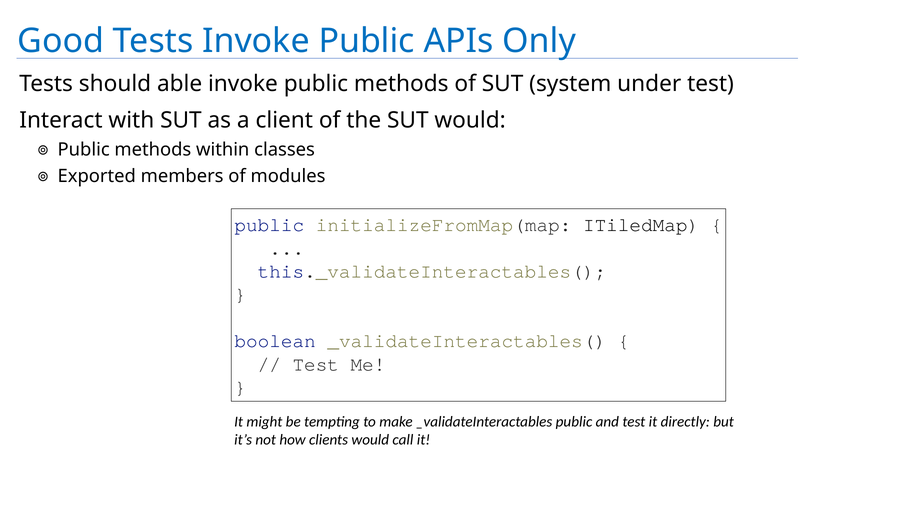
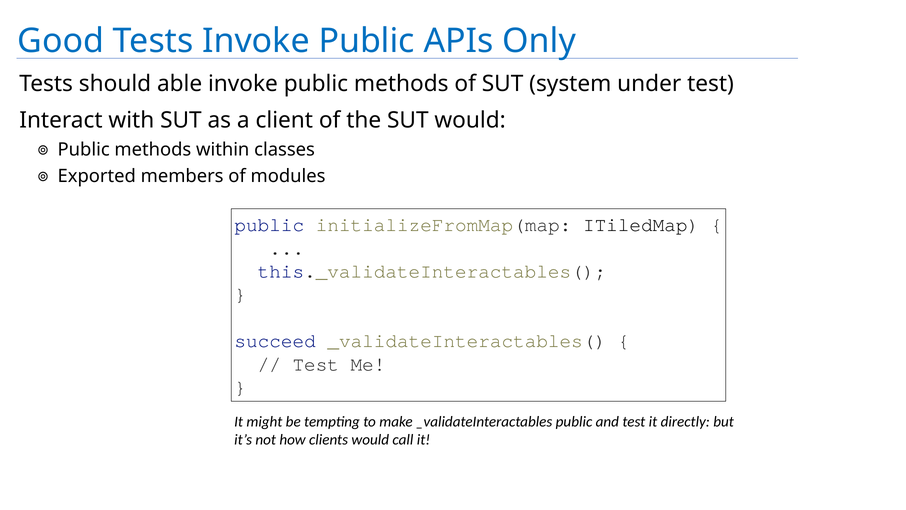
boolean: boolean -> succeed
